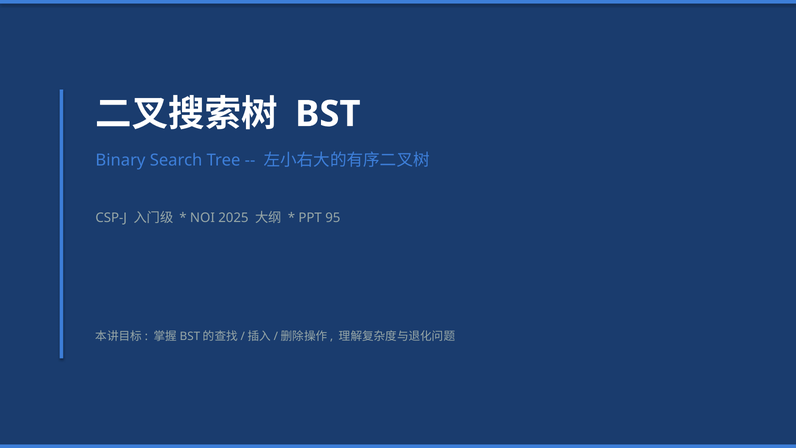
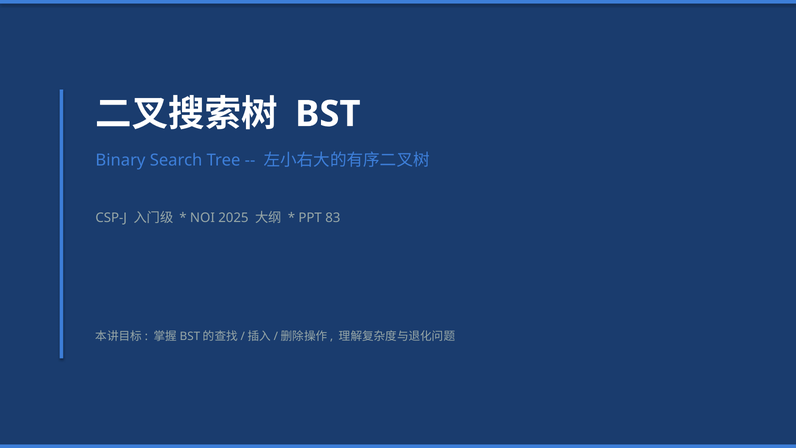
95: 95 -> 83
